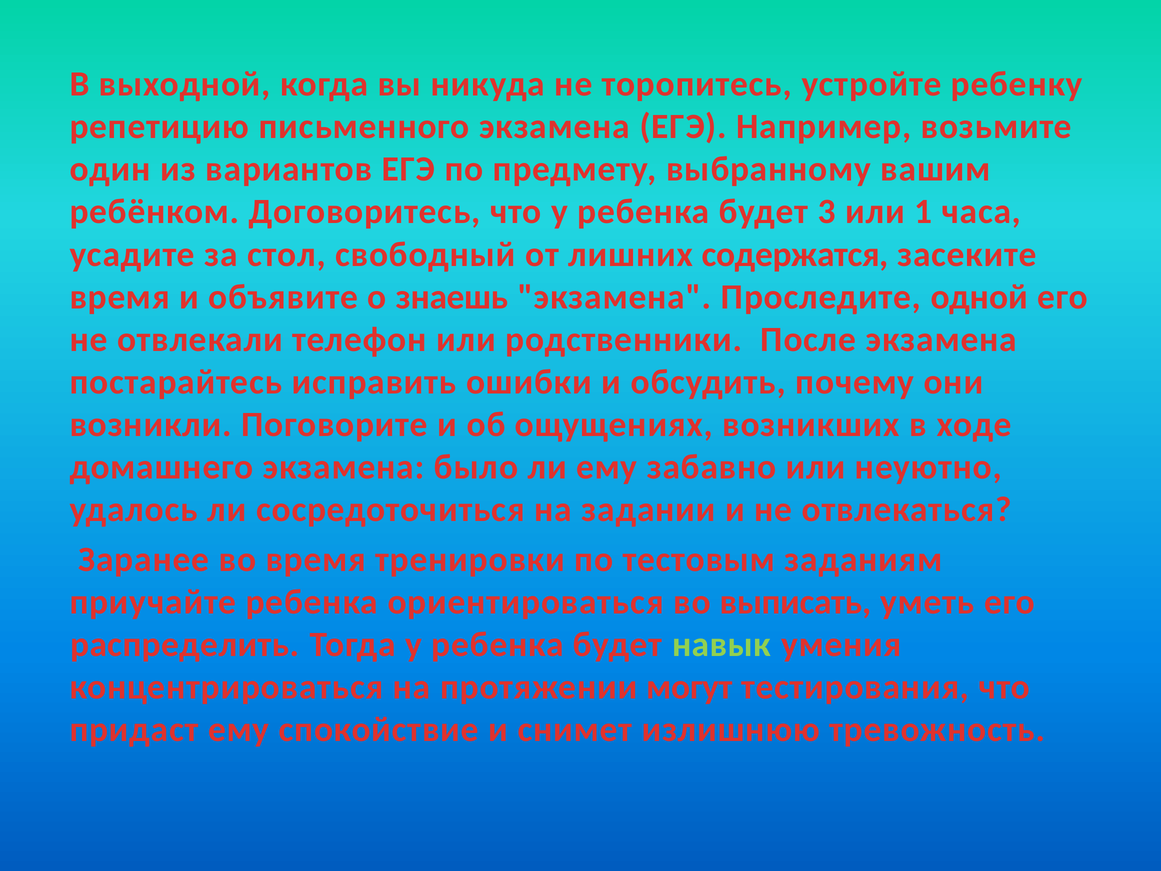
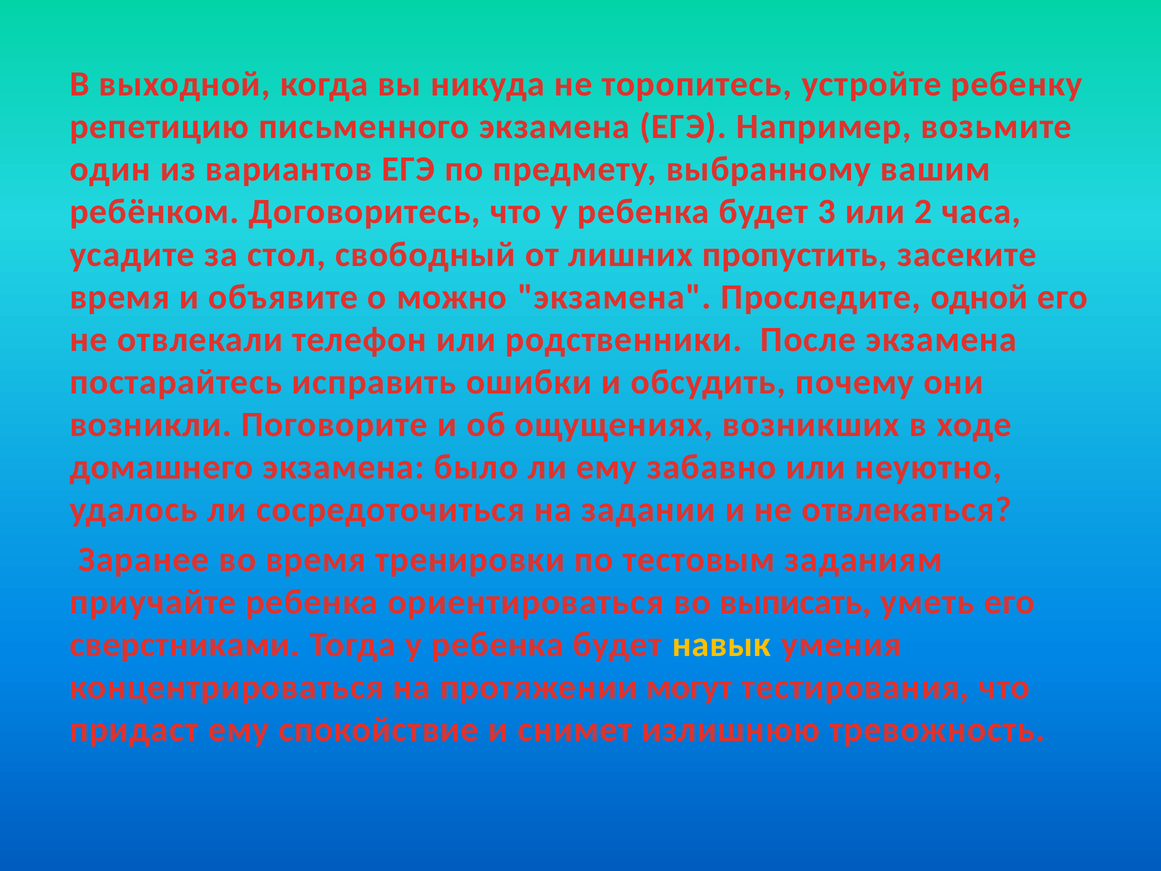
1: 1 -> 2
содержатся: содержатся -> пропустить
знаешь: знаешь -> можно
распределить: распределить -> сверстниками
навык colour: light green -> yellow
